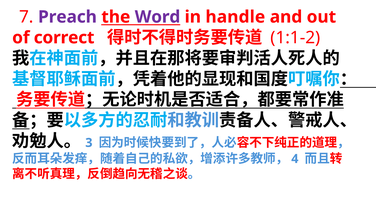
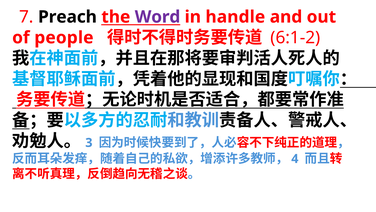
Preach colour: purple -> black
correct: correct -> people
1:1-2: 1:1-2 -> 6:1-2
